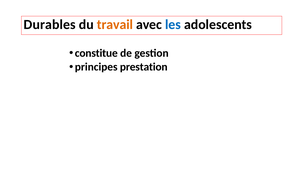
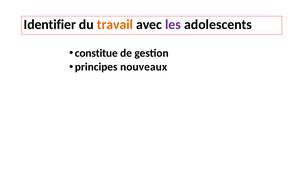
Durables: Durables -> Identifier
les colour: blue -> purple
prestation: prestation -> nouveaux
